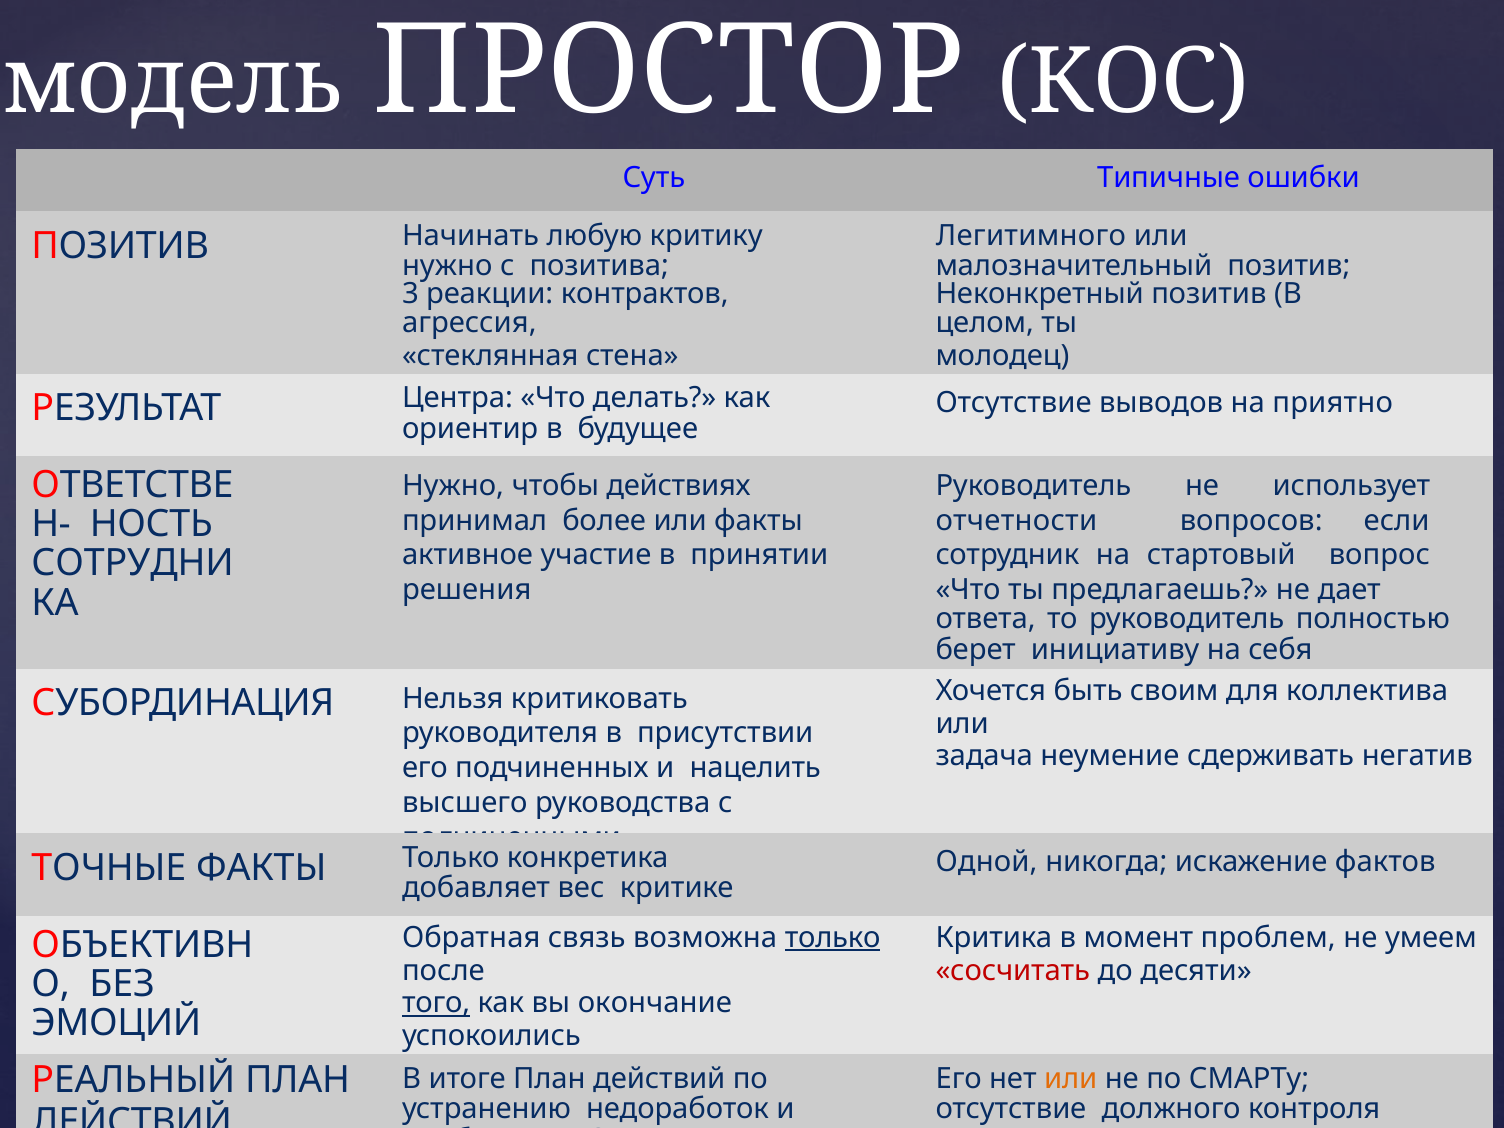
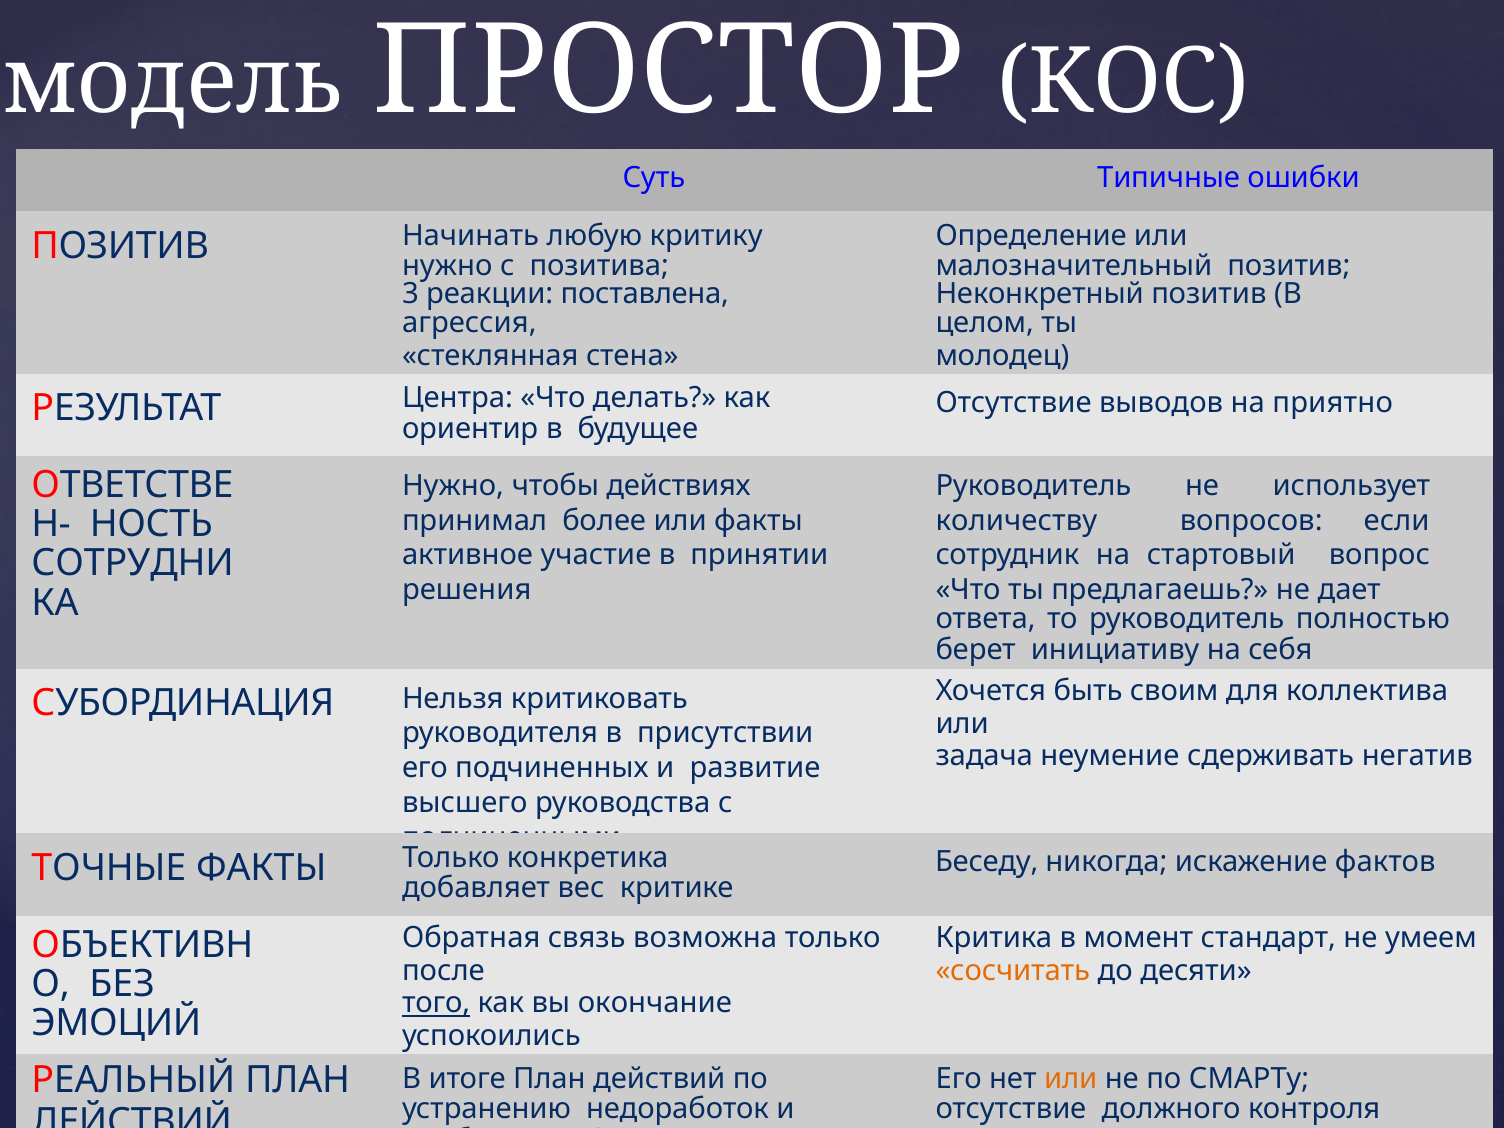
Легитимного: Легитимного -> Определение
контрактов: контрактов -> поставлена
отчетности: отчетности -> количеству
нацелить: нацелить -> развитие
Одной: Одной -> Беседу
только at (833, 938) underline: present -> none
момент проблем: проблем -> стандарт
сосчитать colour: red -> orange
